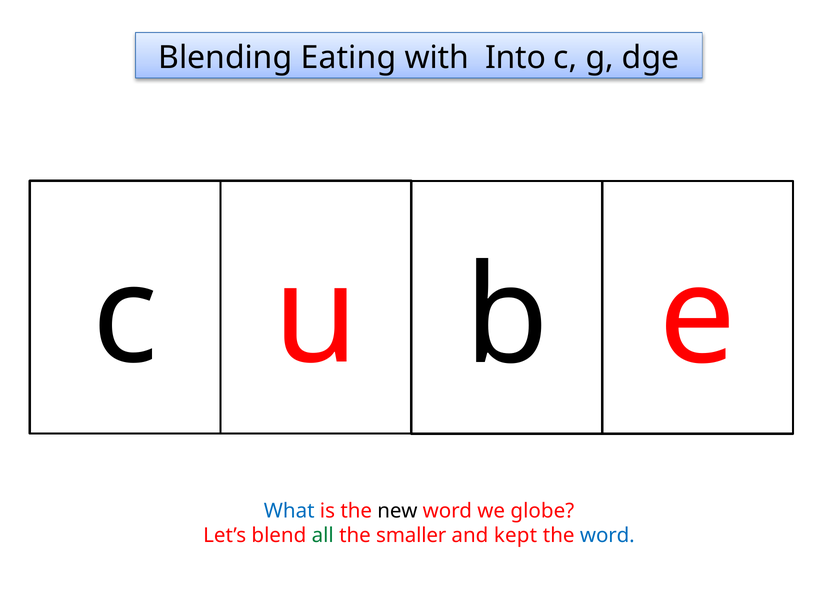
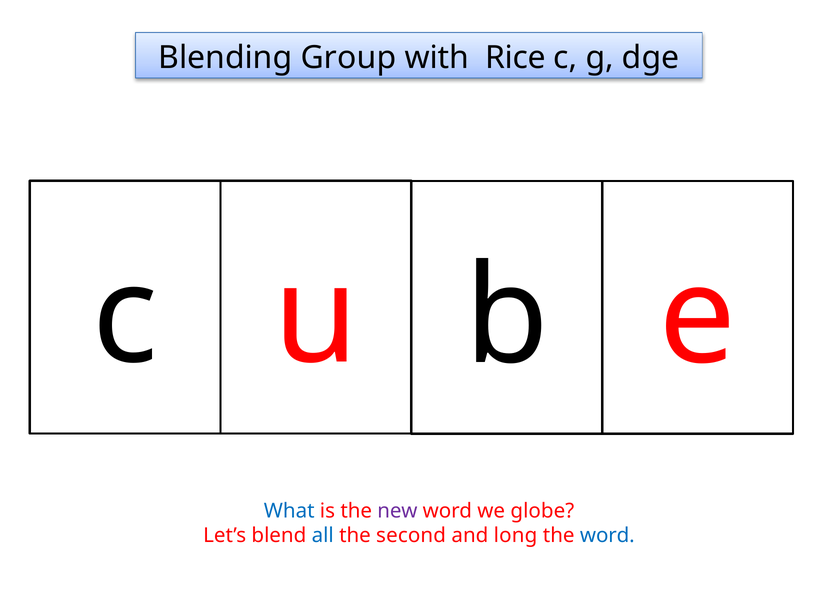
Eating: Eating -> Group
Into: Into -> Rice
new colour: black -> purple
all colour: green -> blue
smaller: smaller -> second
kept: kept -> long
